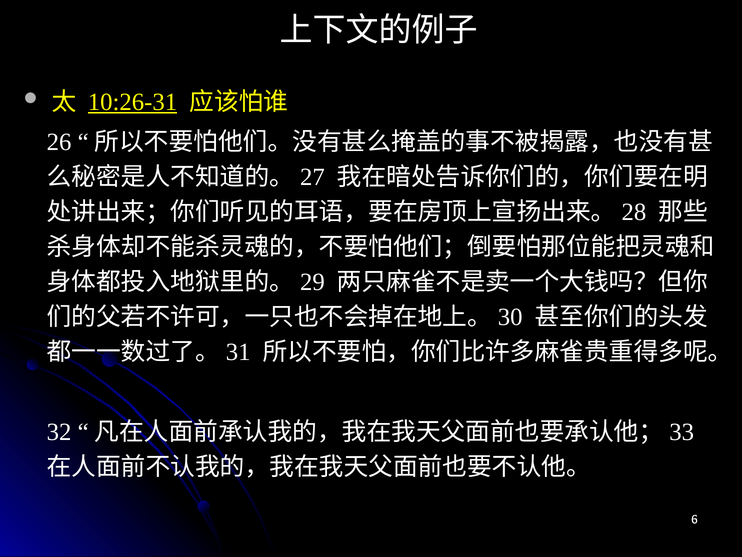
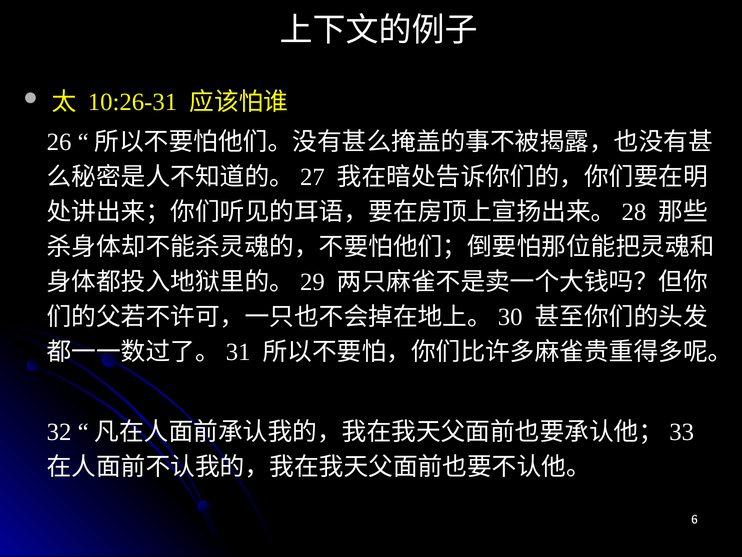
10:26-31 underline: present -> none
